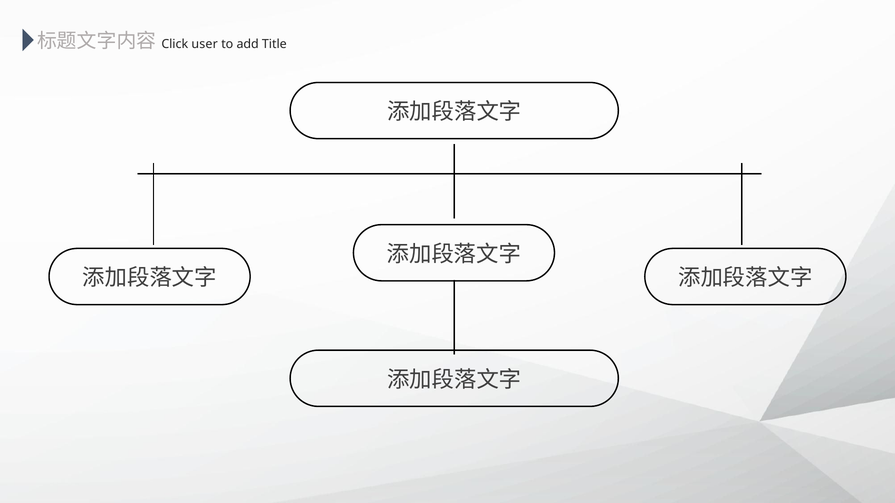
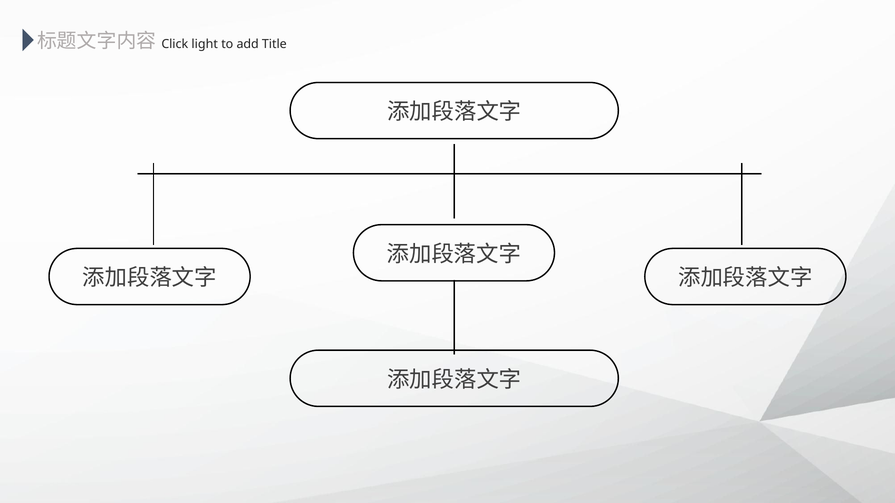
user: user -> light
